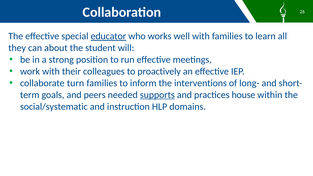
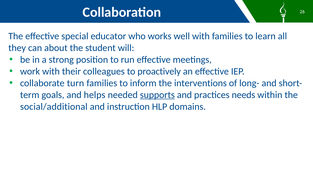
educator underline: present -> none
peers: peers -> helps
house: house -> needs
social/systematic: social/systematic -> social/additional
